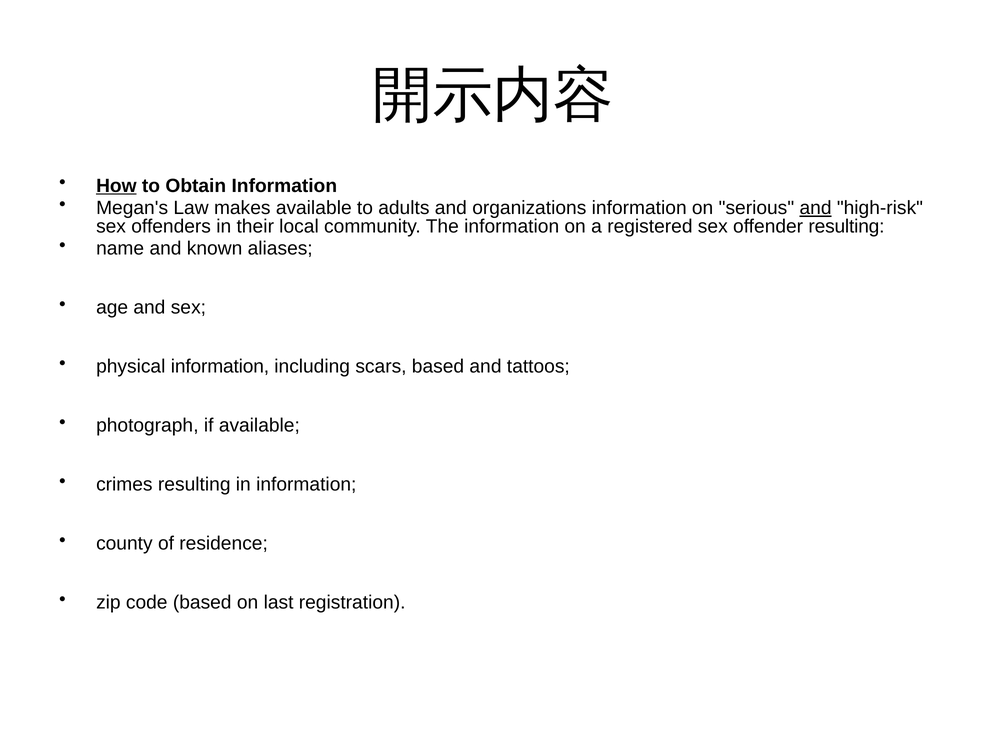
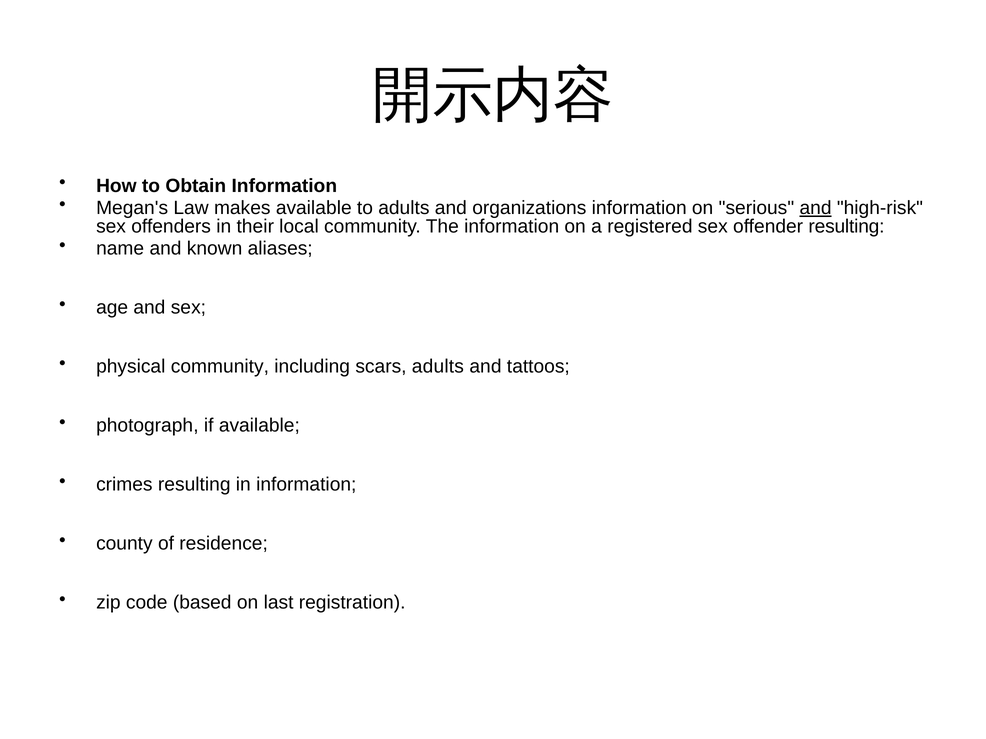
How underline: present -> none
physical information: information -> community
scars based: based -> adults
